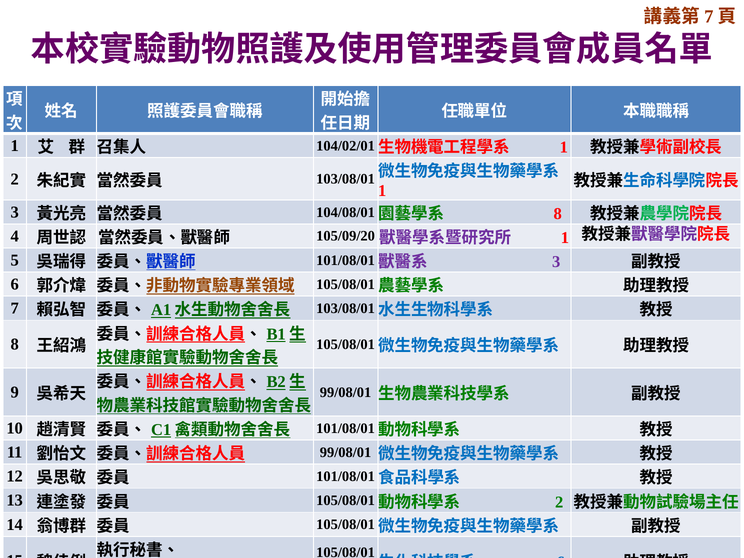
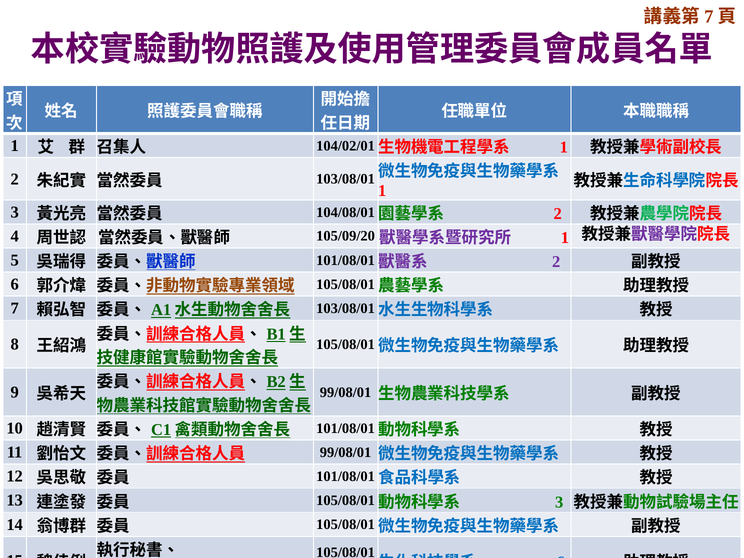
8 at (558, 214): 8 -> 2
3 at (556, 262): 3 -> 2
2 at (559, 502): 2 -> 3
